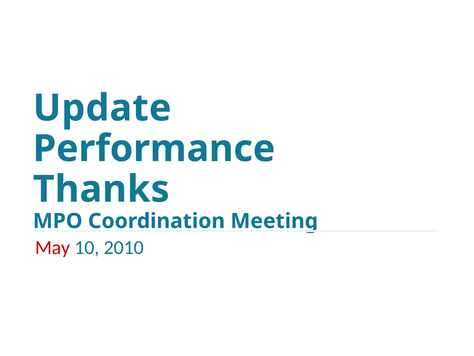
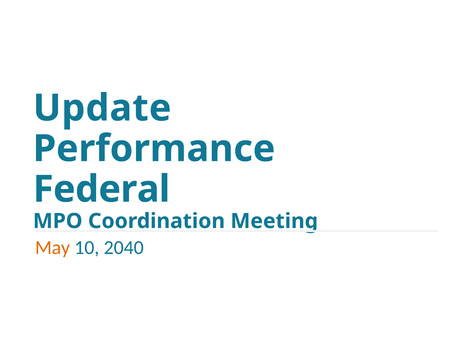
Thanks: Thanks -> Federal
May colour: red -> orange
2010: 2010 -> 2040
